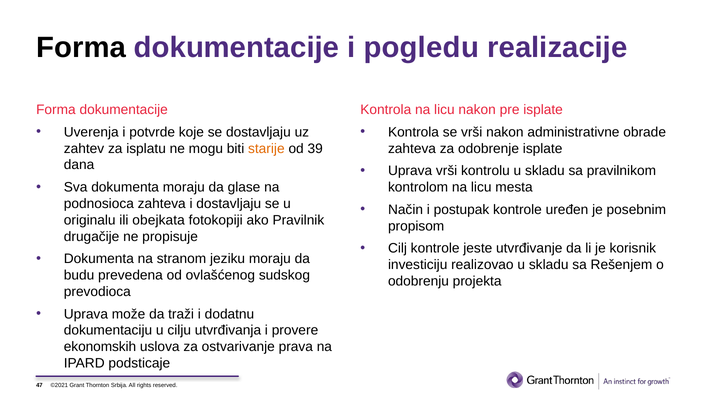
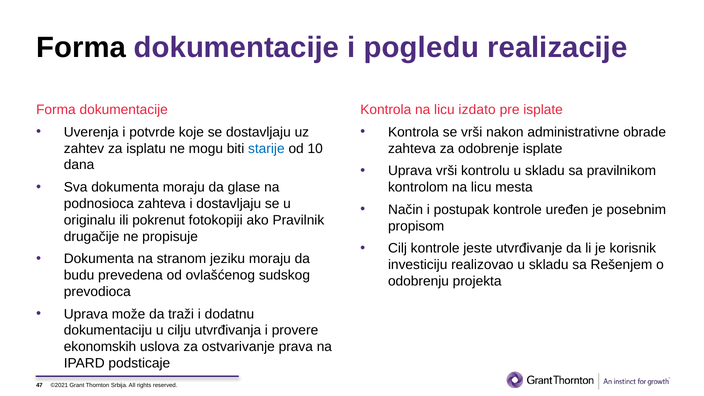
licu nakon: nakon -> izdato
starije colour: orange -> blue
39: 39 -> 10
obejkata: obejkata -> pokrenut
